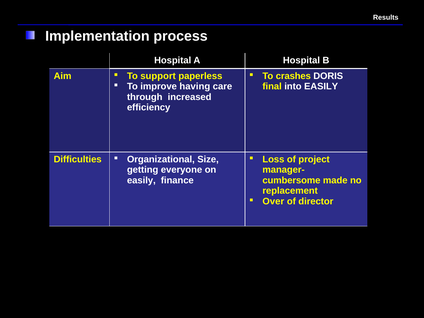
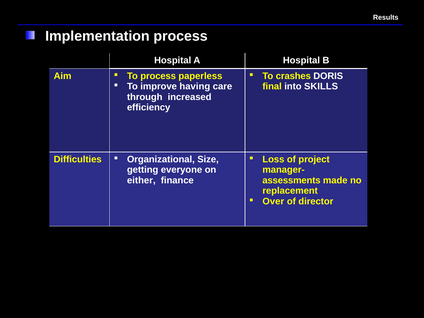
To support: support -> process
into EASILY: EASILY -> SKILLS
easily at (141, 180): easily -> either
cumbersome: cumbersome -> assessments
